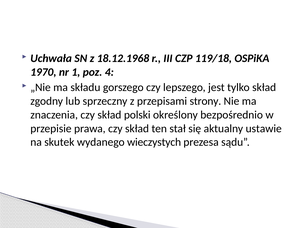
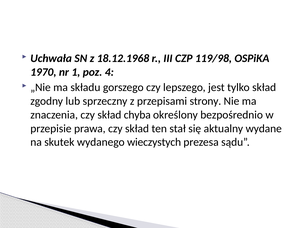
119/18: 119/18 -> 119/98
polski: polski -> chyba
ustawie: ustawie -> wydane
